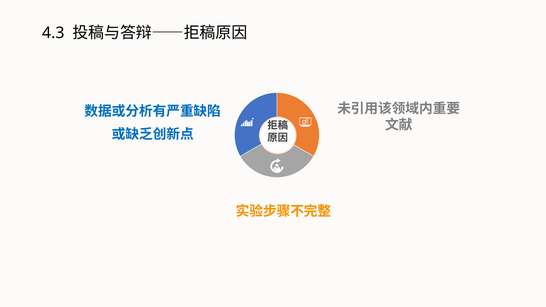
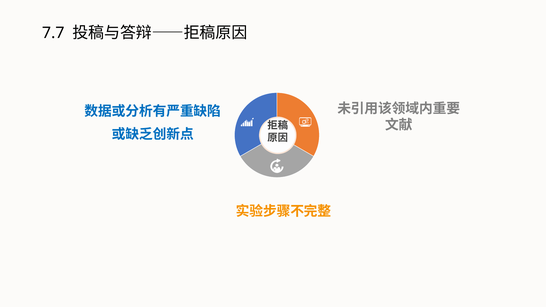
4.3: 4.3 -> 7.7
